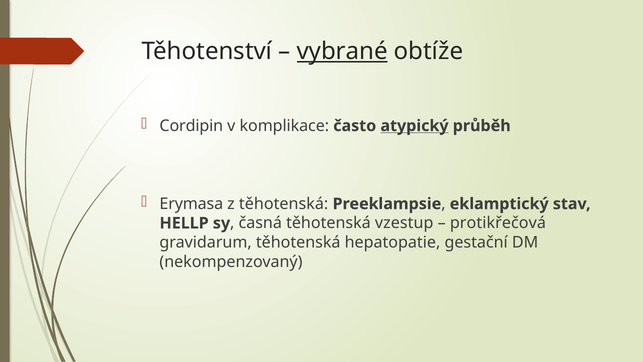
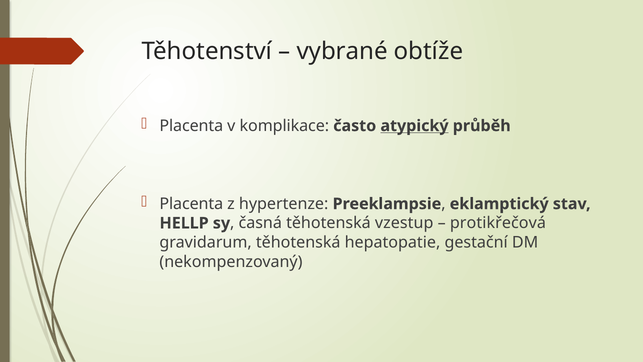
vybrané underline: present -> none
Cordipin at (191, 126): Cordipin -> Placenta
Erymasa at (191, 204): Erymasa -> Placenta
z těhotenská: těhotenská -> hypertenze
